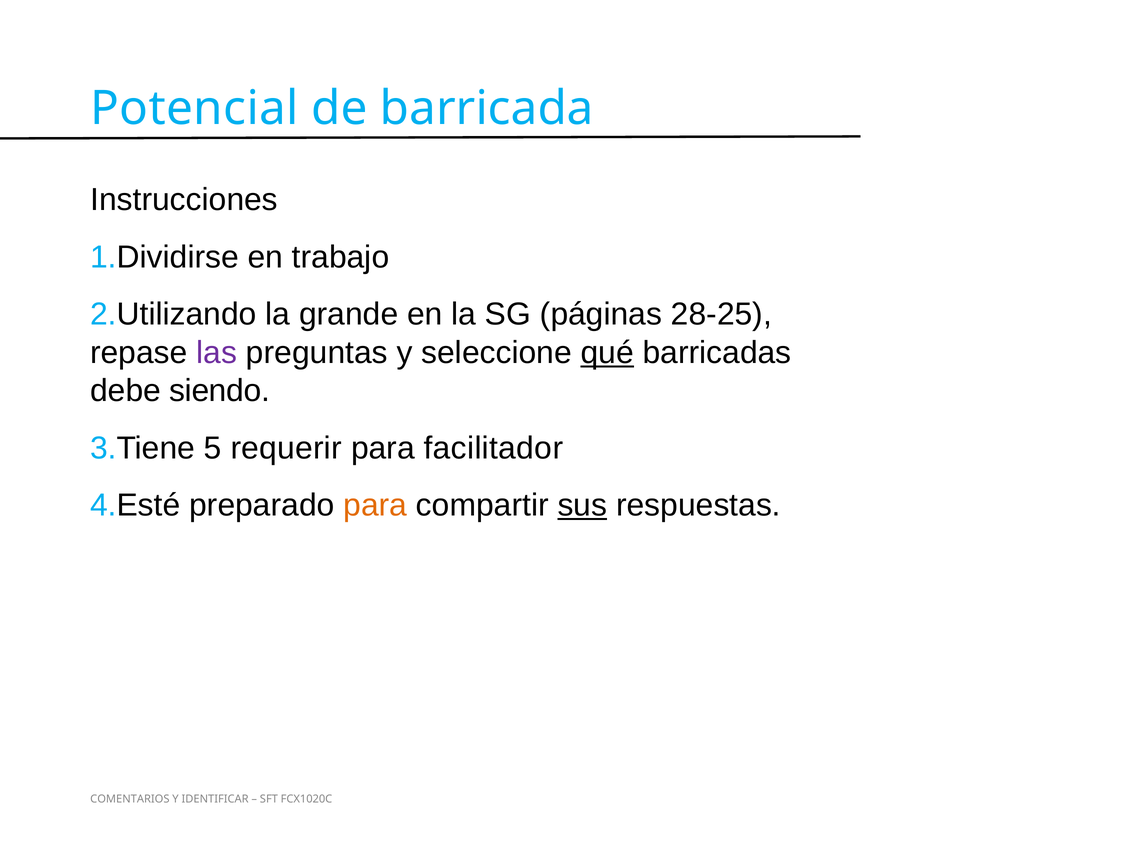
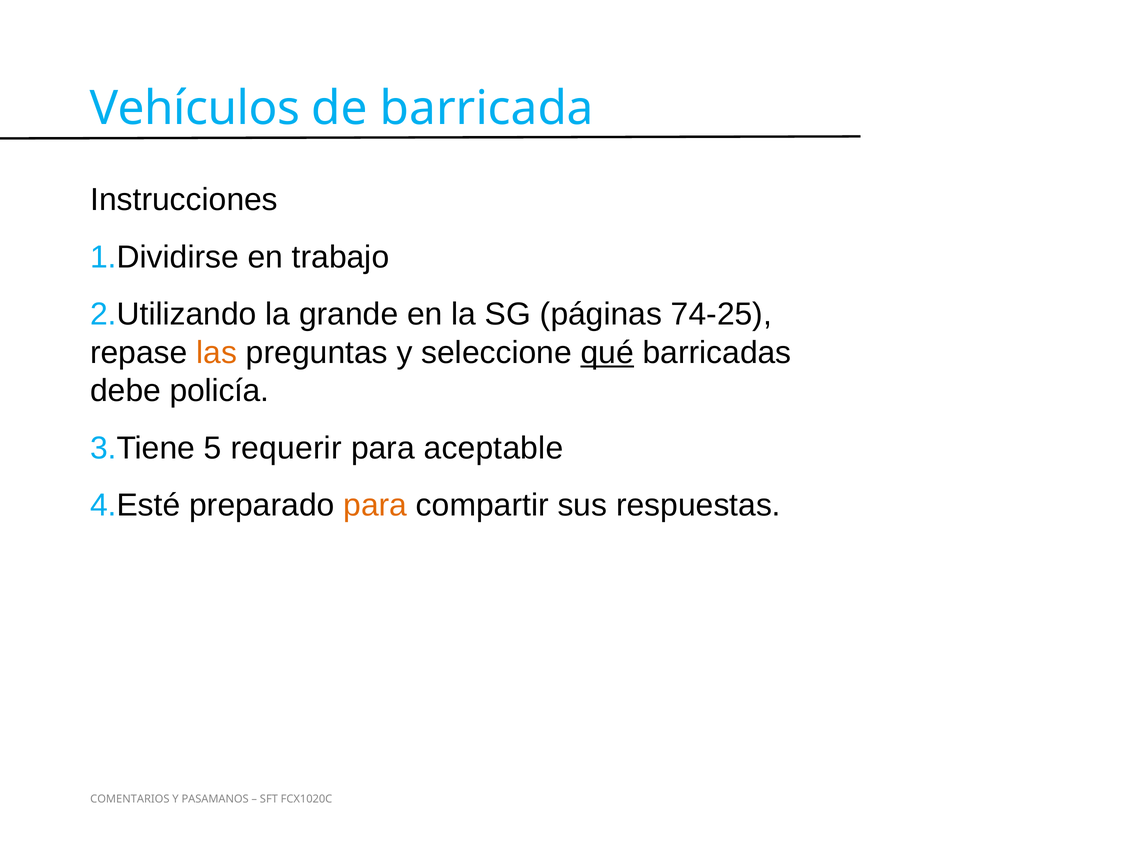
Potencial: Potencial -> Vehículos
28-25: 28-25 -> 74-25
las colour: purple -> orange
siendo: siendo -> policía
facilitador: facilitador -> aceptable
sus underline: present -> none
IDENTIFICAR: IDENTIFICAR -> PASAMANOS
